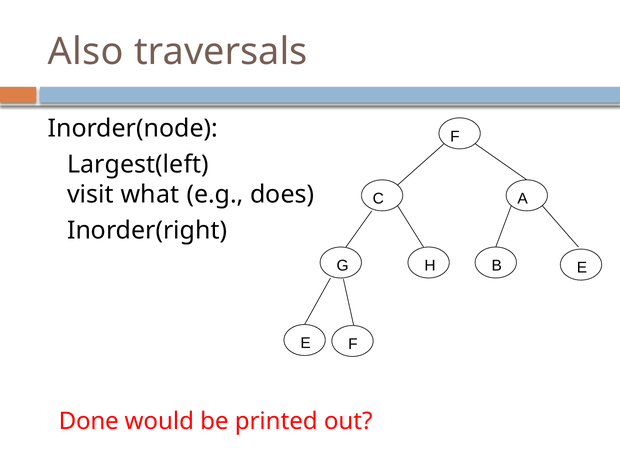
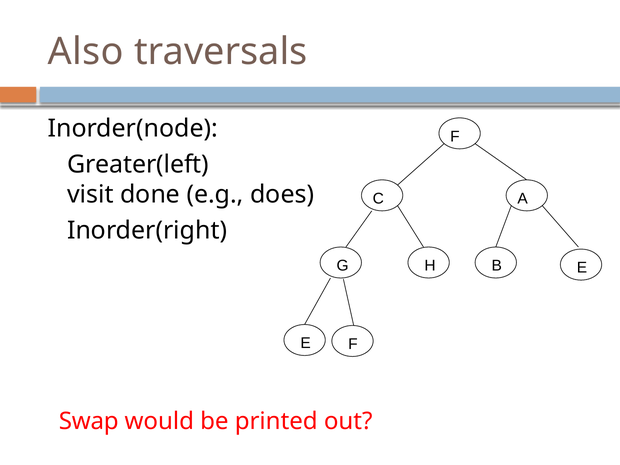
Largest(left: Largest(left -> Greater(left
what: what -> done
Done: Done -> Swap
